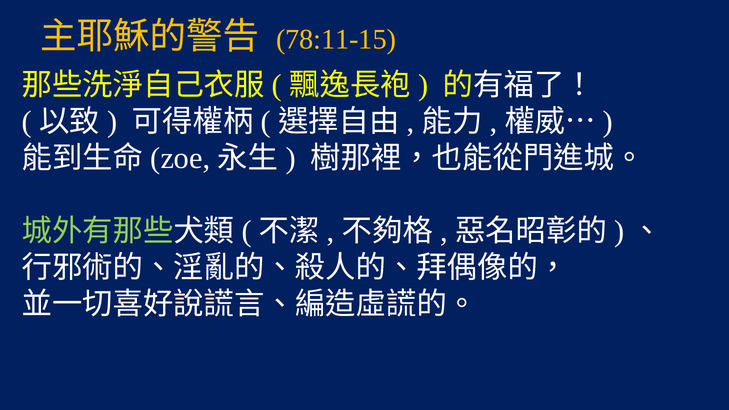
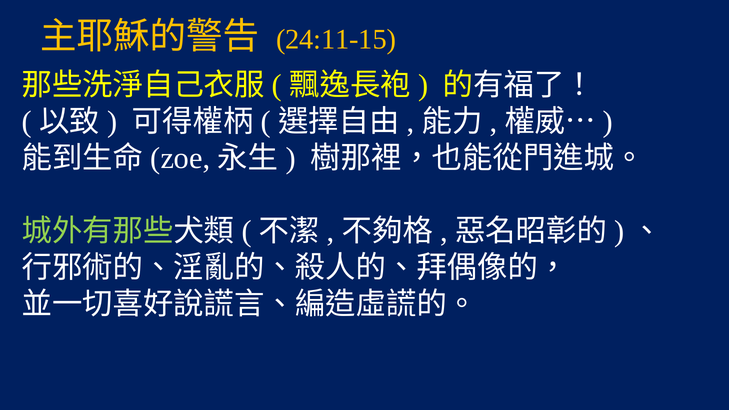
78:11-15: 78:11-15 -> 24:11-15
